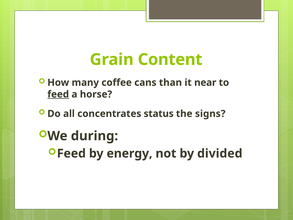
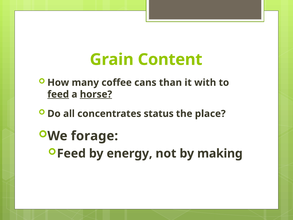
near: near -> with
horse underline: none -> present
signs: signs -> place
during: during -> forage
divided: divided -> making
